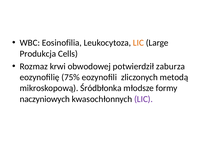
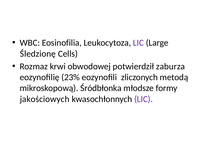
LIC at (138, 43) colour: orange -> purple
Produkcja: Produkcja -> Śledzionę
75%: 75% -> 23%
naczyniowych: naczyniowych -> jakościowych
